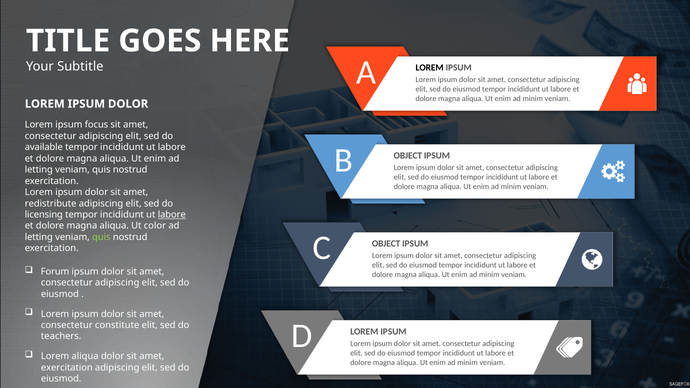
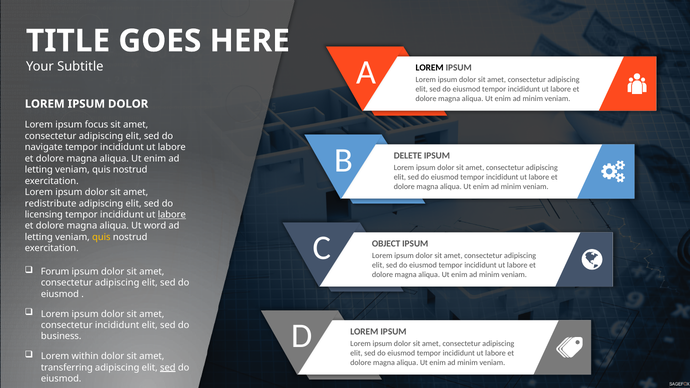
available: available -> navigate
OBJECT at (408, 156): OBJECT -> DELETE
color: color -> word
quis at (101, 237) colour: light green -> yellow
consectetur constitute: constitute -> incididunt
teachers: teachers -> business
Lorem aliqua: aliqua -> within
exercitation at (67, 368): exercitation -> transferring
sed at (168, 368) underline: none -> present
